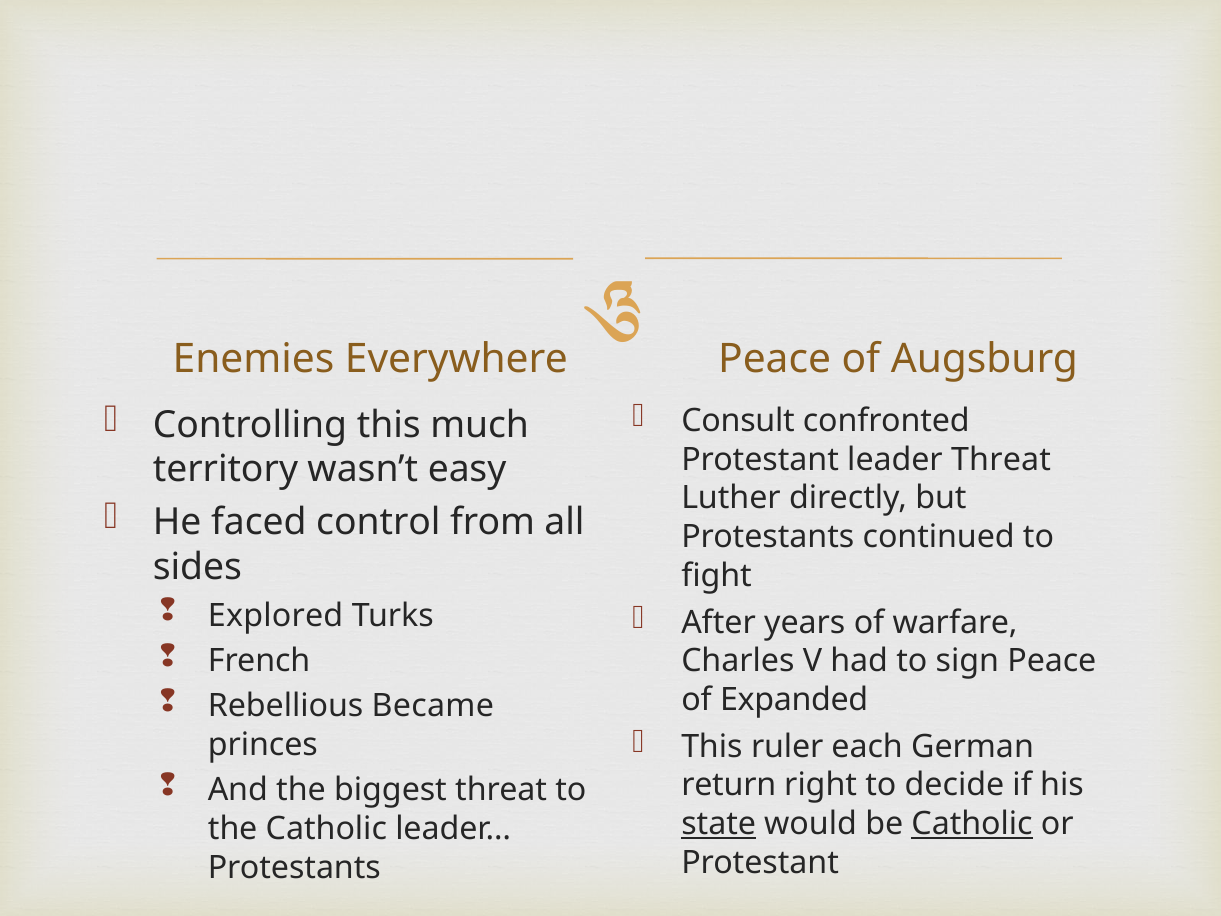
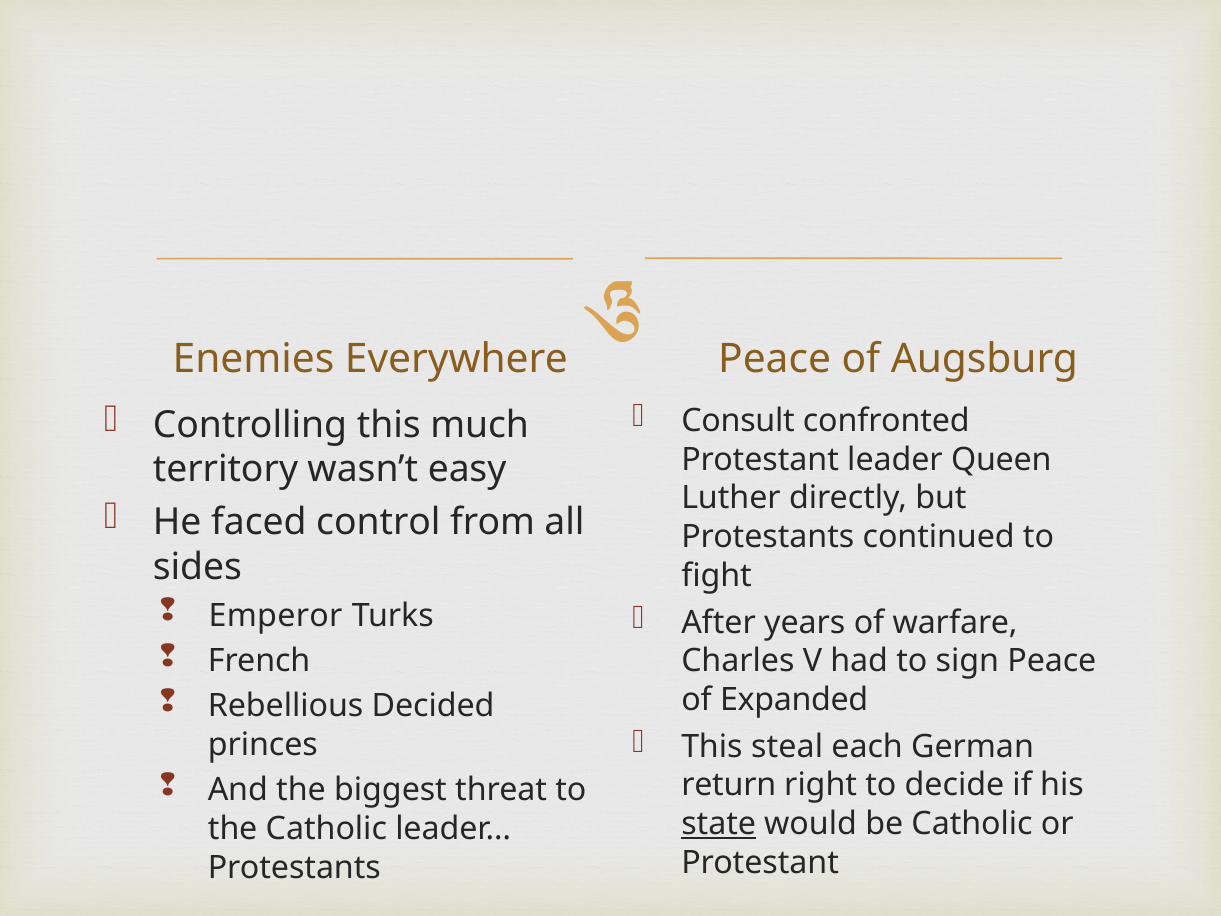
leader Threat: Threat -> Queen
Explored: Explored -> Emperor
Became: Became -> Decided
ruler: ruler -> steal
Catholic at (972, 824) underline: present -> none
